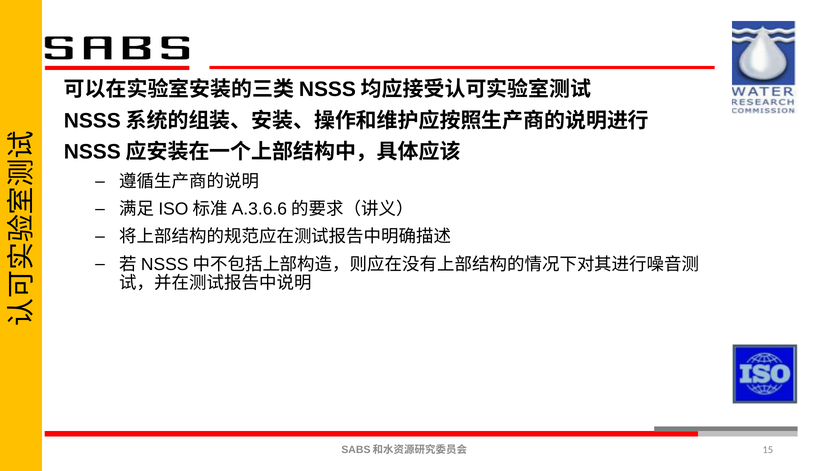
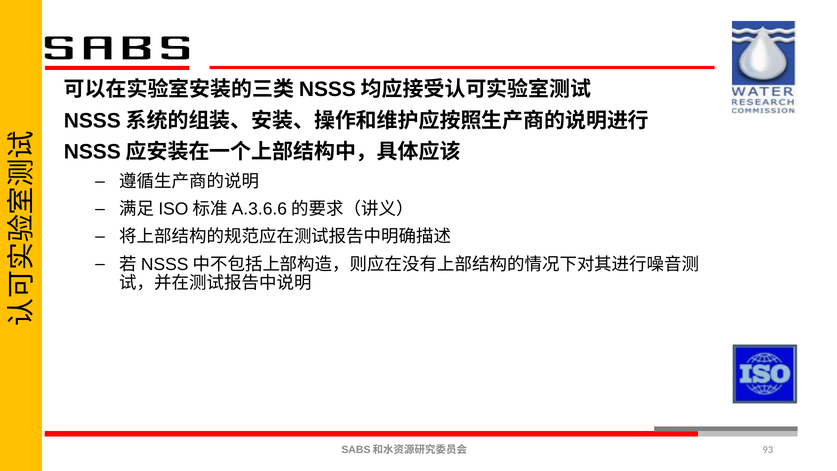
15: 15 -> 93
